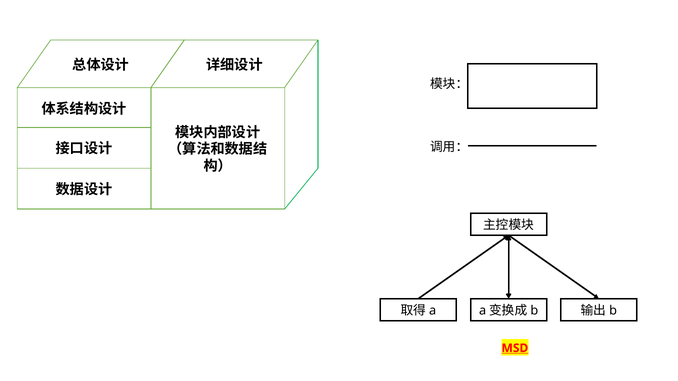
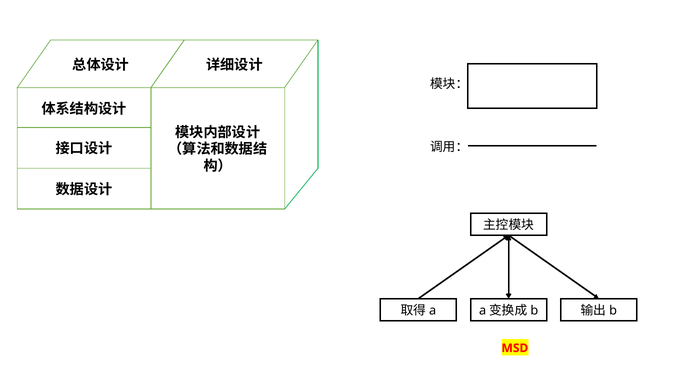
MSD underline: present -> none
